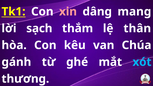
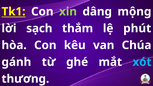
xin colour: pink -> light green
mang: mang -> mộng
thân: thân -> phút
